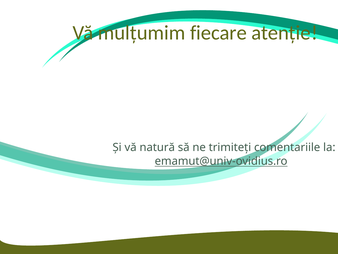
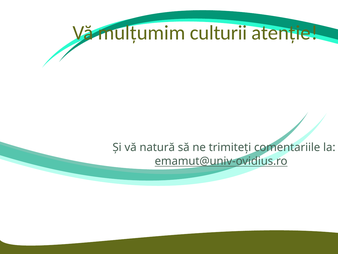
fiecare: fiecare -> culturii
